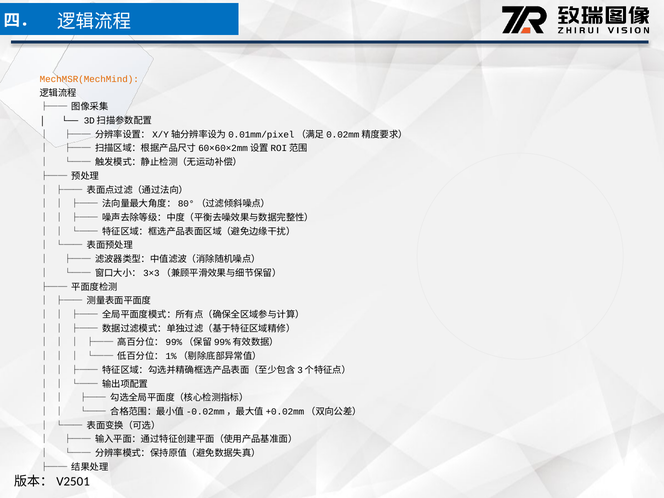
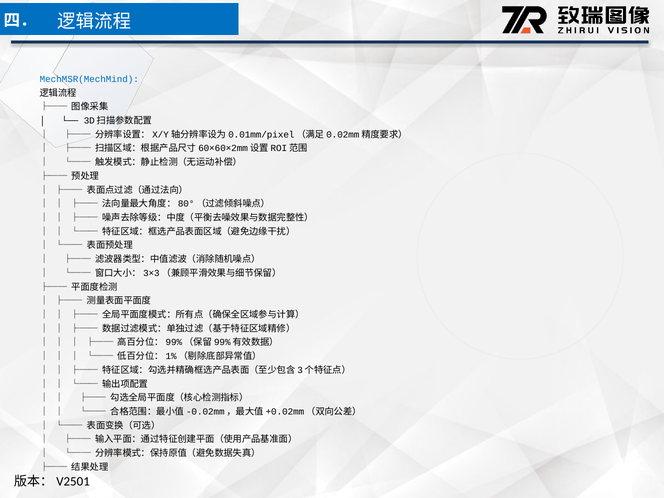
MechMSR(MechMind colour: orange -> blue
